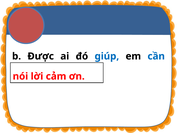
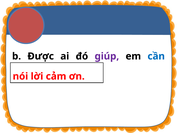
giúp colour: blue -> purple
